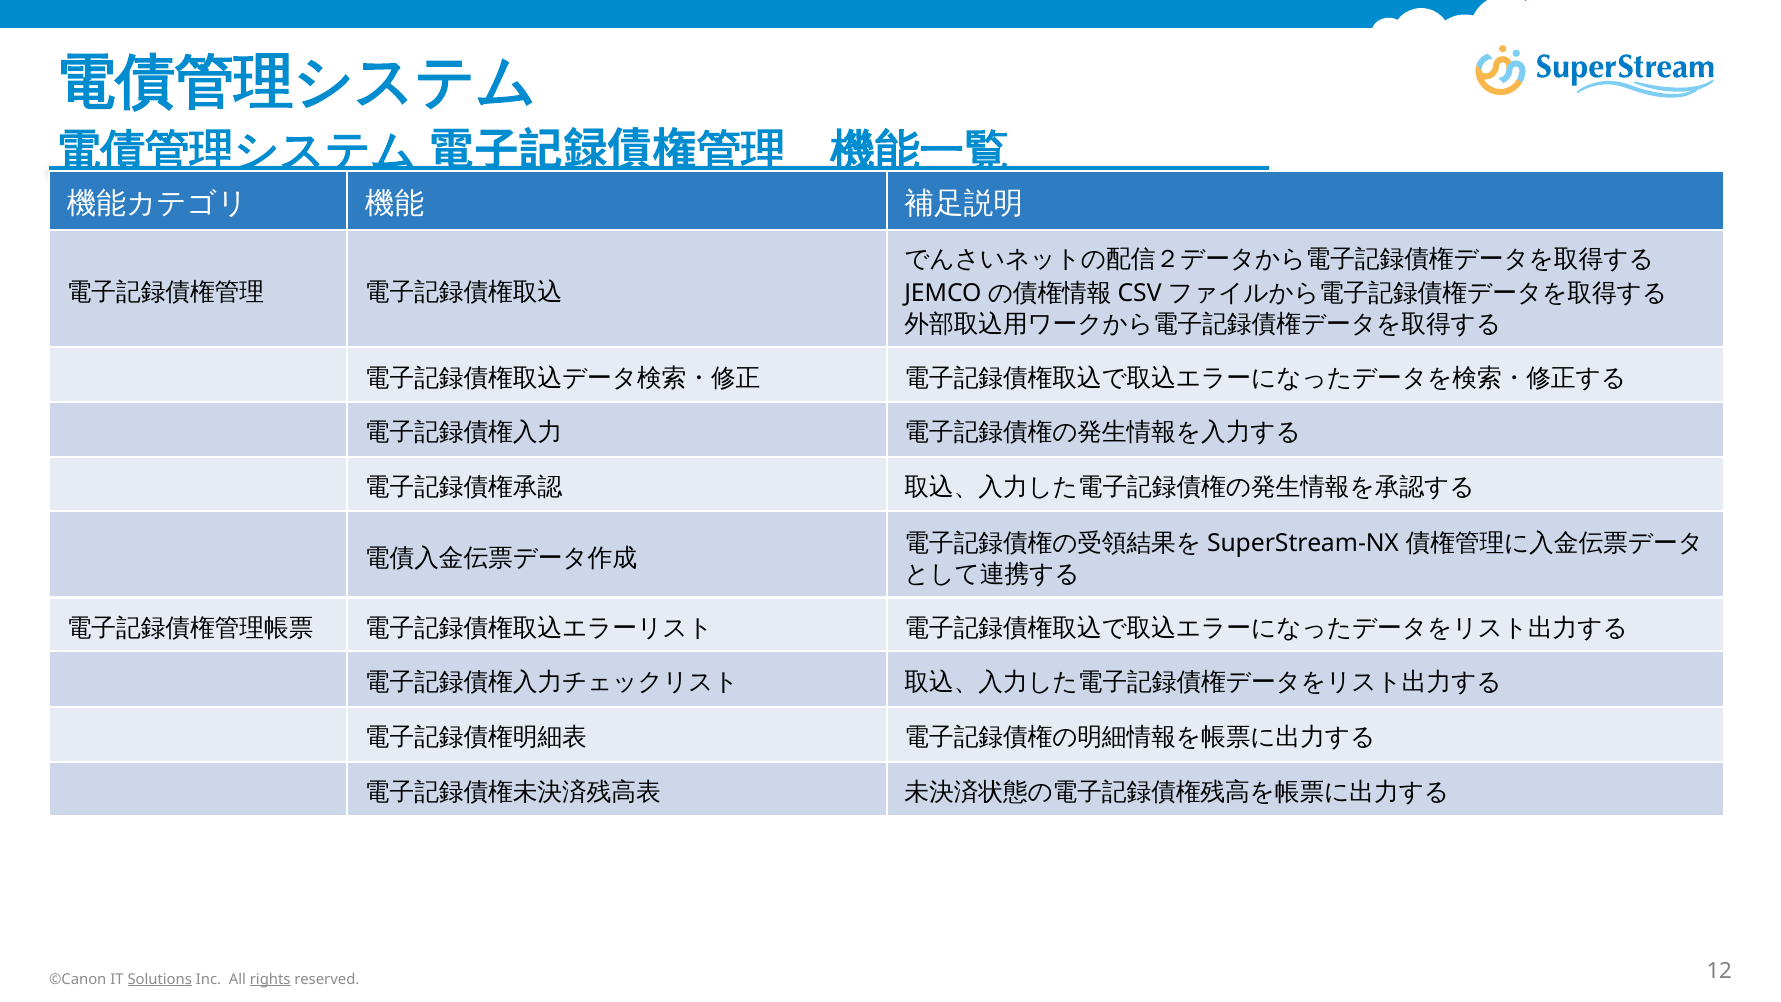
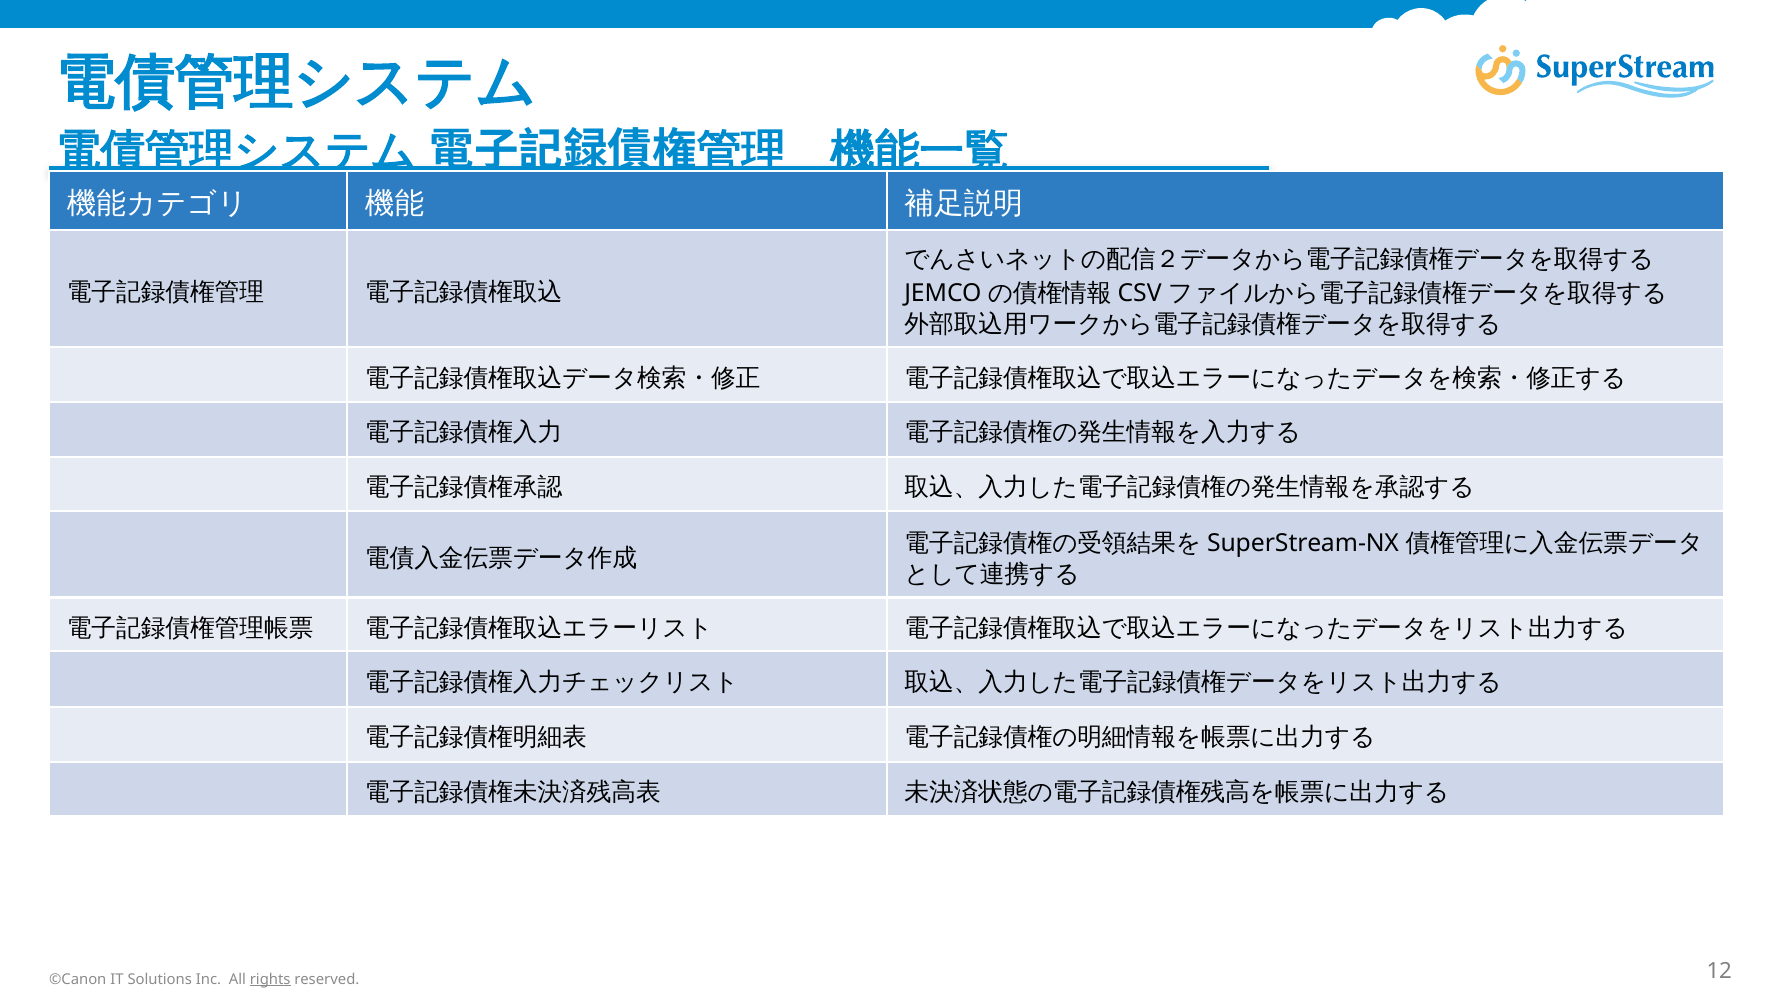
Solutions underline: present -> none
